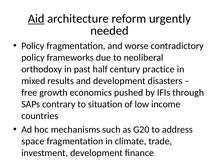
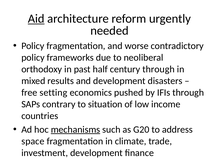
century practice: practice -> through
growth: growth -> setting
mechanisms underline: none -> present
